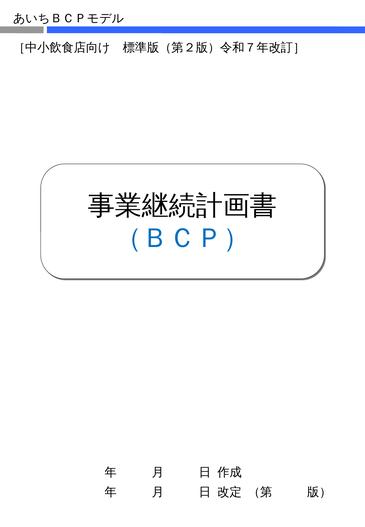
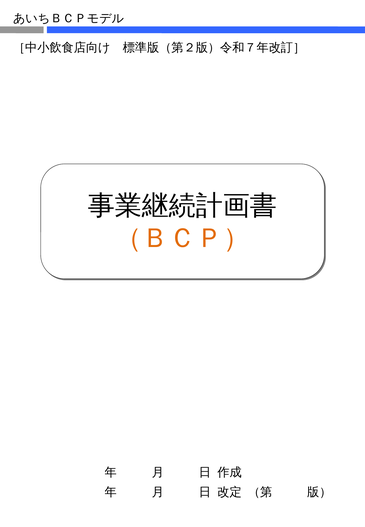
（ＢＣＰ） colour: blue -> orange
